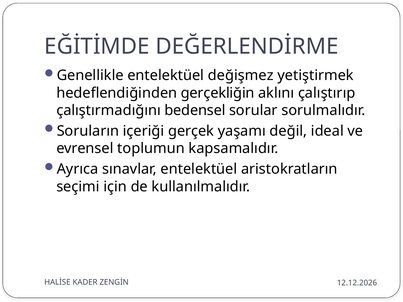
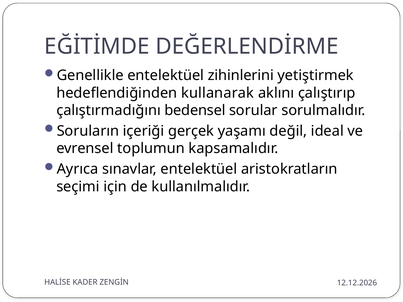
değişmez: değişmez -> zihinlerini
gerçekliğin: gerçekliğin -> kullanarak
